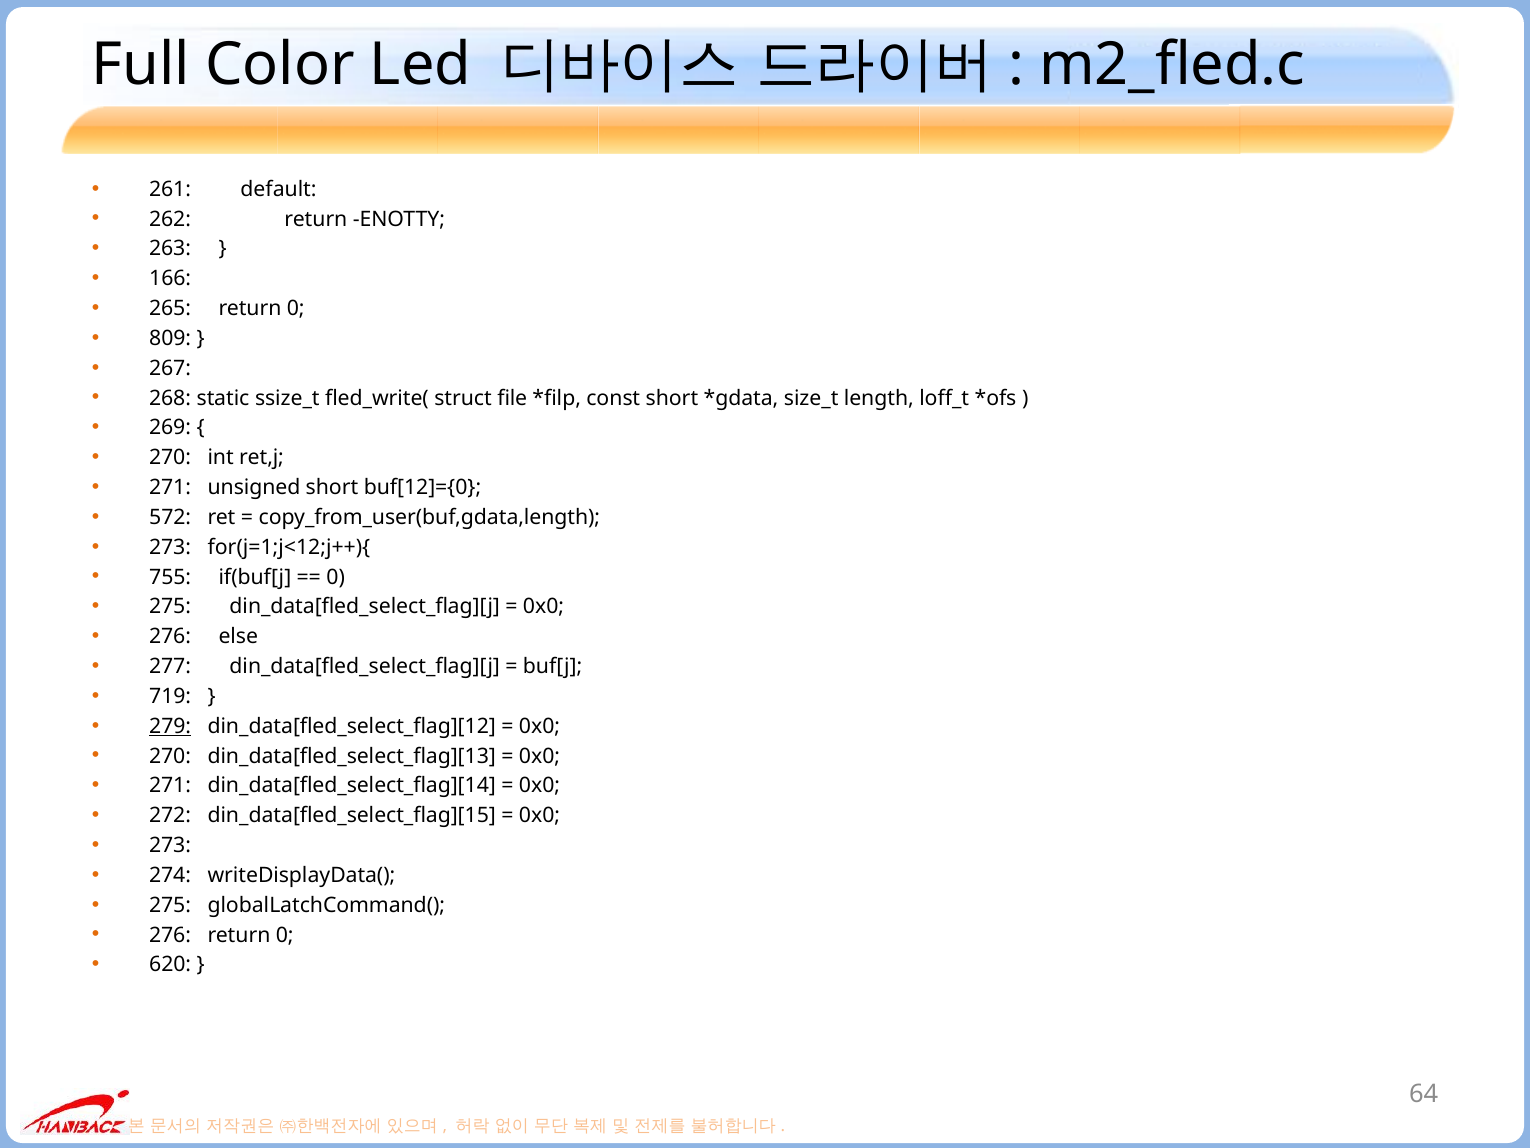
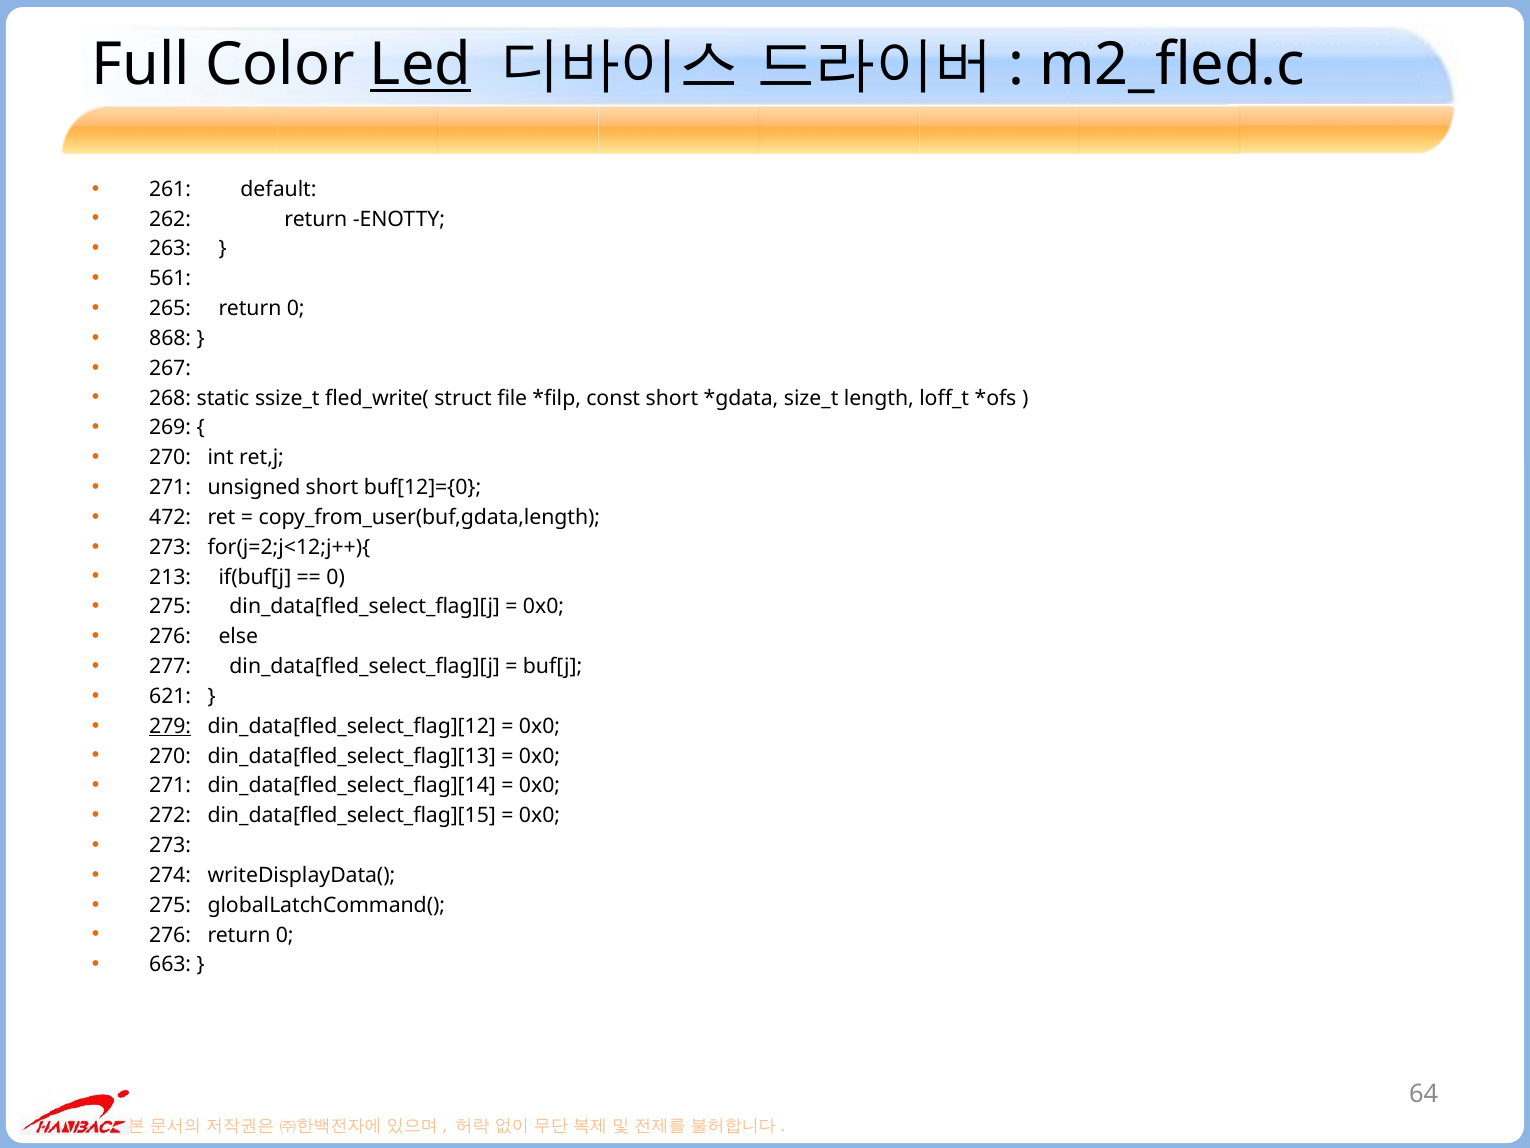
Led underline: none -> present
166: 166 -> 561
809: 809 -> 868
572: 572 -> 472
for(j=1;j<12;j++){: for(j=1;j<12;j++){ -> for(j=2;j<12;j++){
755: 755 -> 213
719: 719 -> 621
620: 620 -> 663
